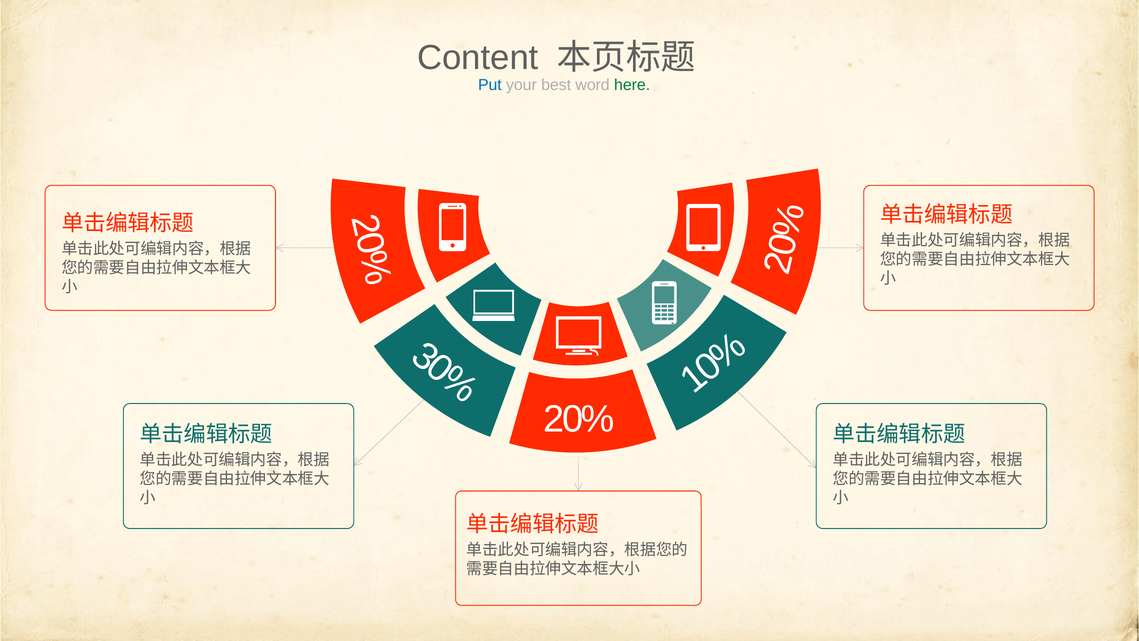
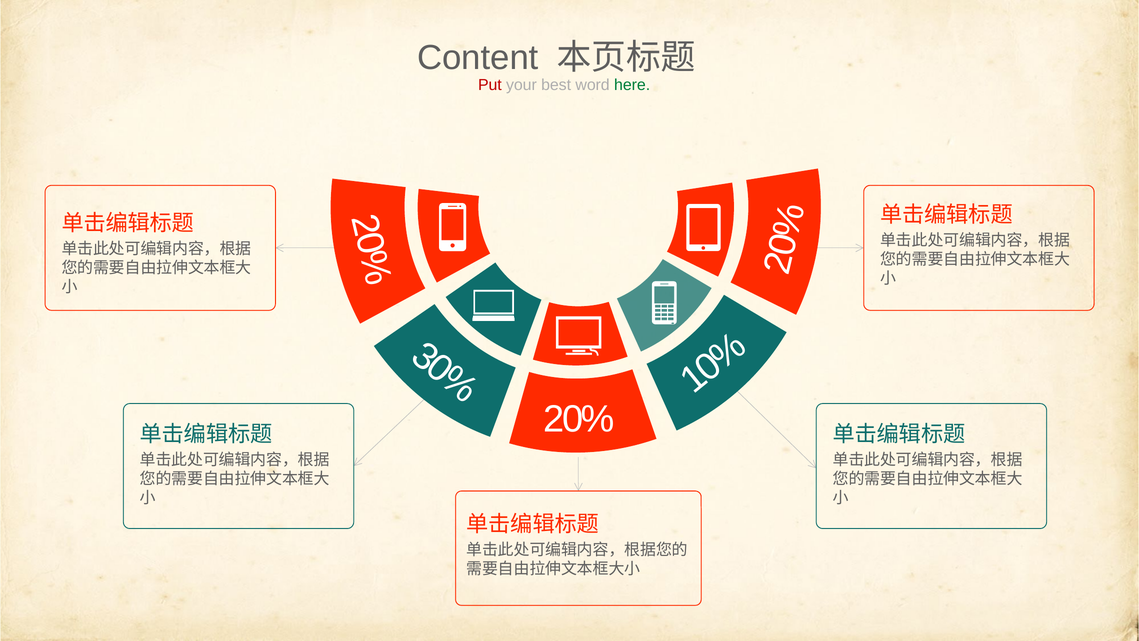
Put colour: blue -> red
